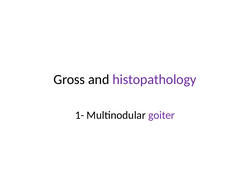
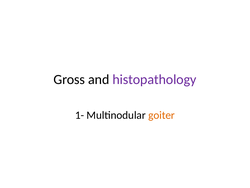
goiter colour: purple -> orange
